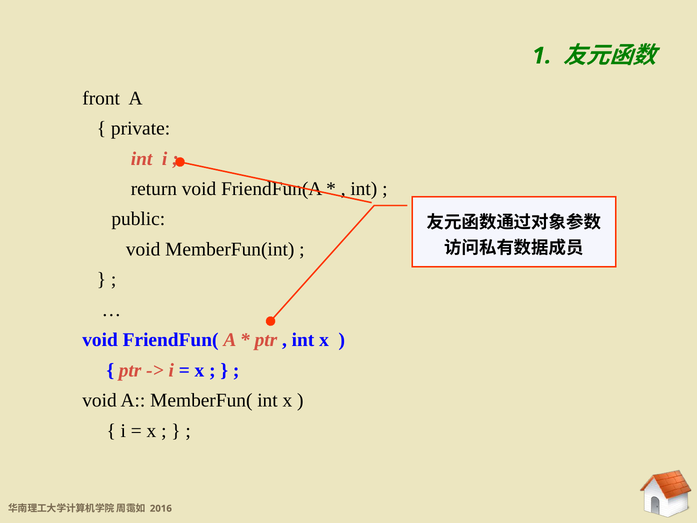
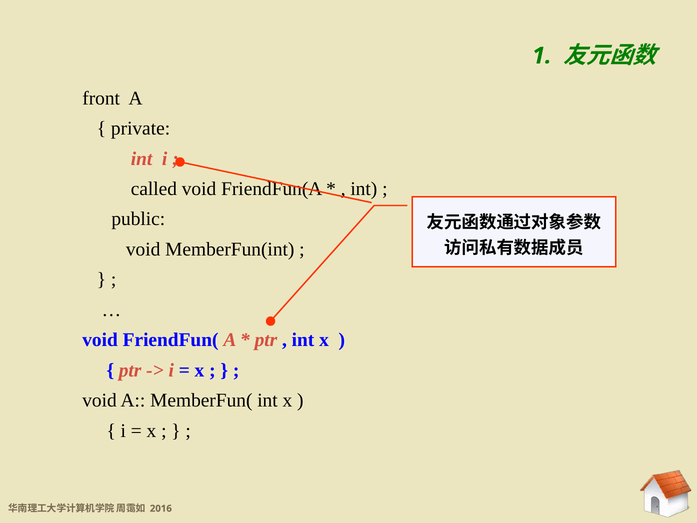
return: return -> called
